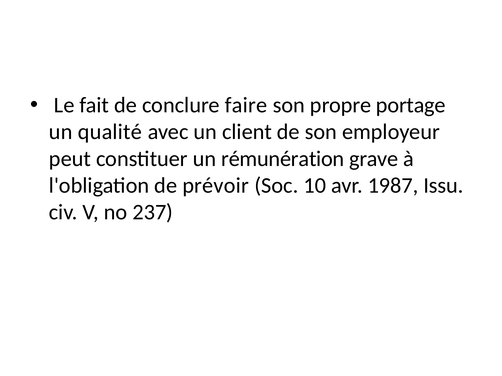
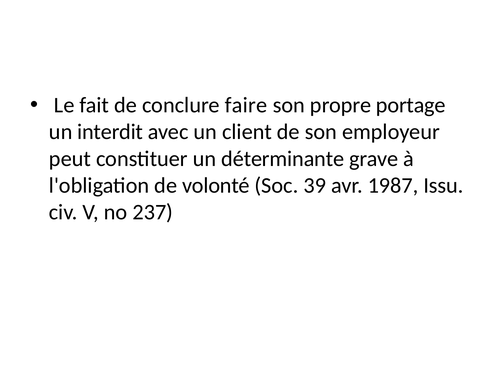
qualité: qualité -> interdit
rémunération: rémunération -> déterminante
prévoir: prévoir -> volonté
10: 10 -> 39
